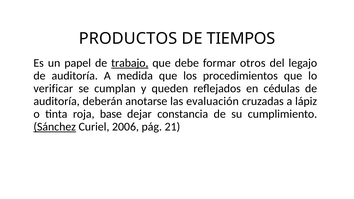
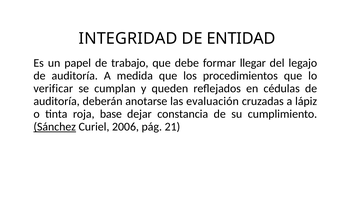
PRODUCTOS: PRODUCTOS -> INTEGRIDAD
TIEMPOS: TIEMPOS -> ENTIDAD
trabajo underline: present -> none
otros: otros -> llegar
